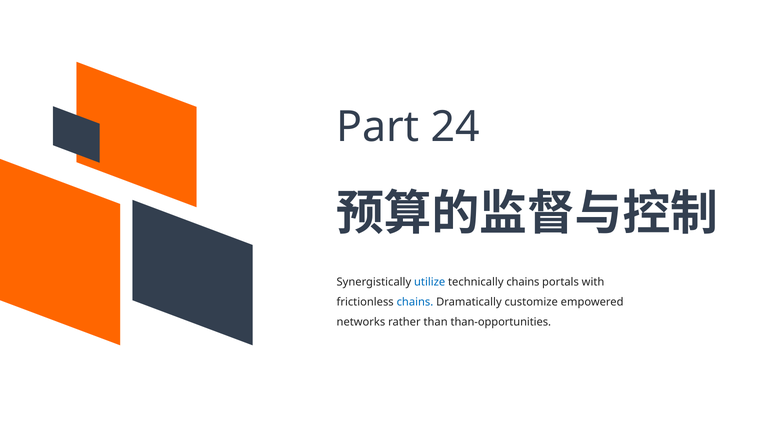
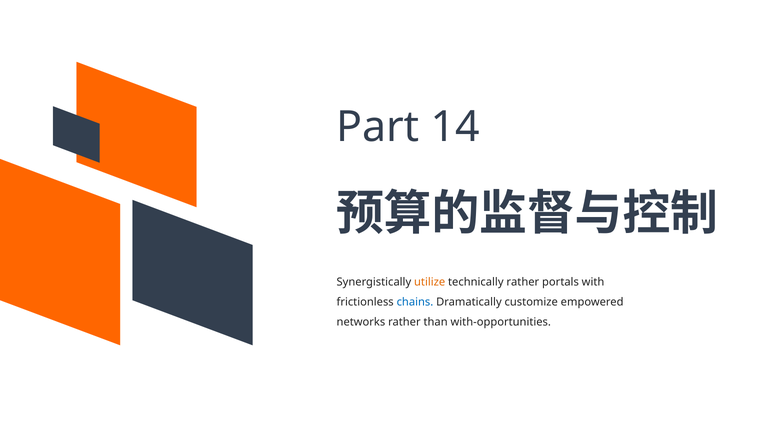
24: 24 -> 14
utilize colour: blue -> orange
technically chains: chains -> rather
than-opportunities: than-opportunities -> with-opportunities
